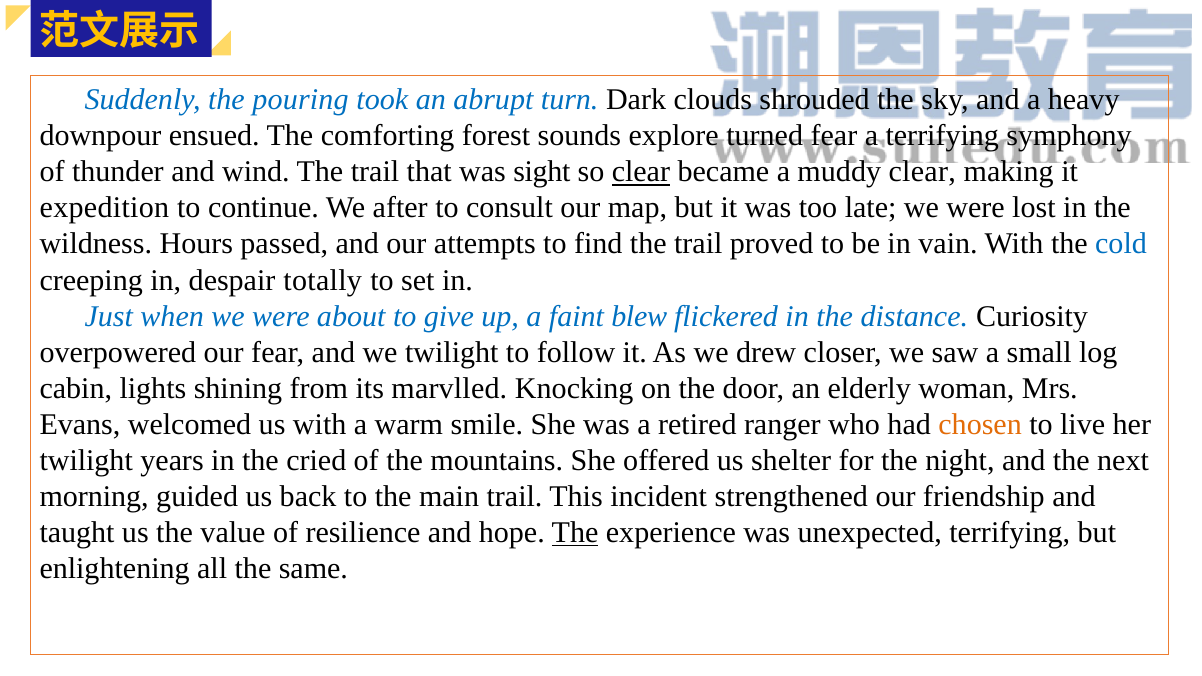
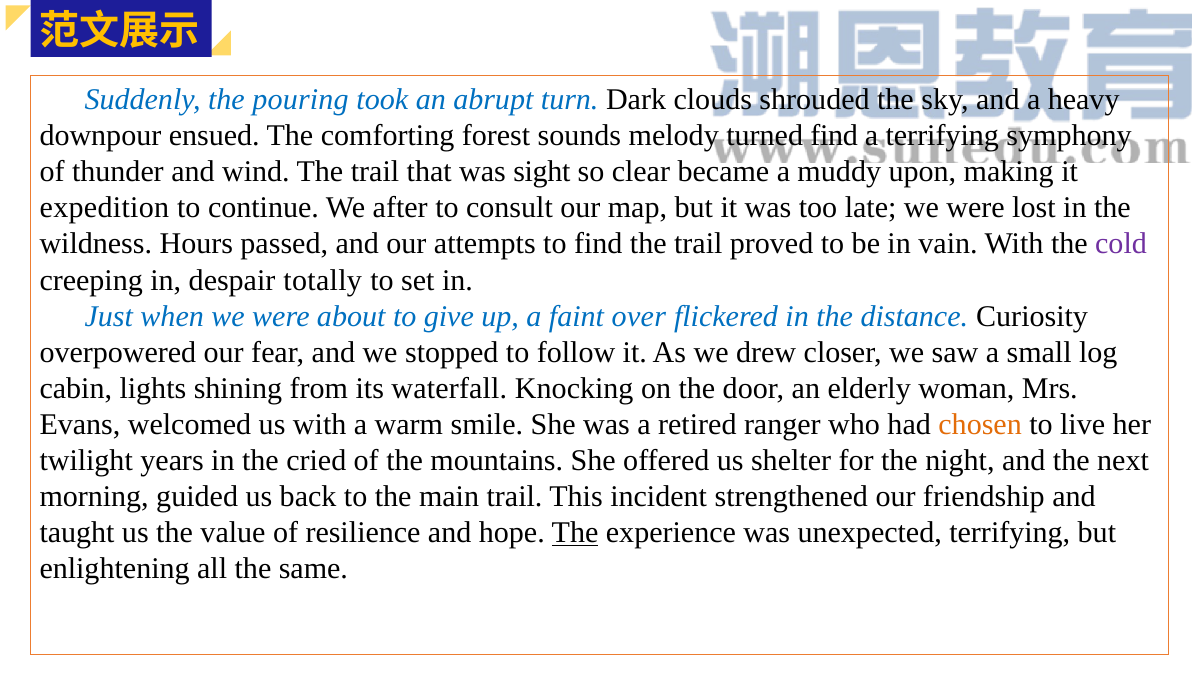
explore: explore -> melody
turned fear: fear -> find
clear at (641, 172) underline: present -> none
muddy clear: clear -> upon
cold colour: blue -> purple
blew: blew -> over
we twilight: twilight -> stopped
marvlled: marvlled -> waterfall
